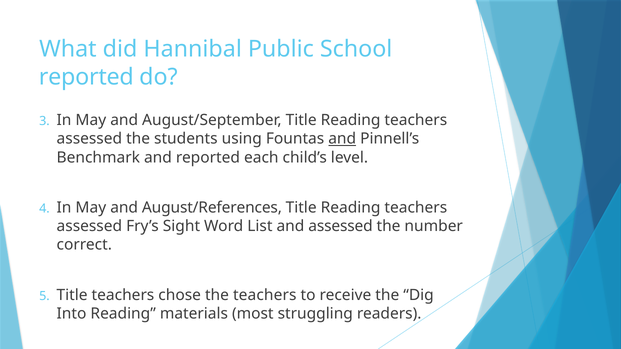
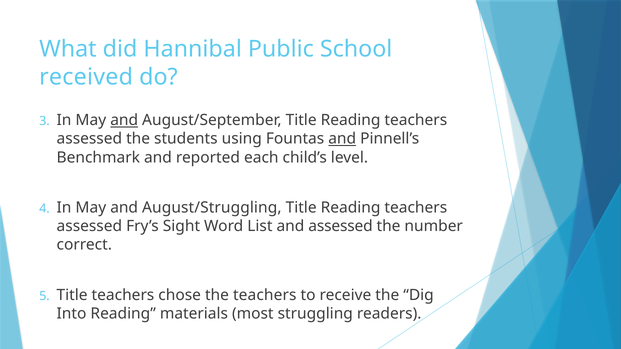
reported at (86, 77): reported -> received
and at (124, 120) underline: none -> present
August/References: August/References -> August/Struggling
